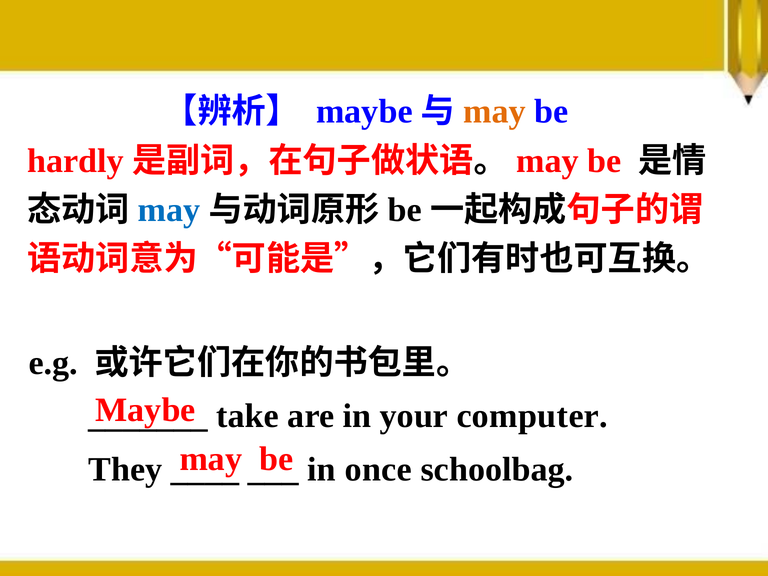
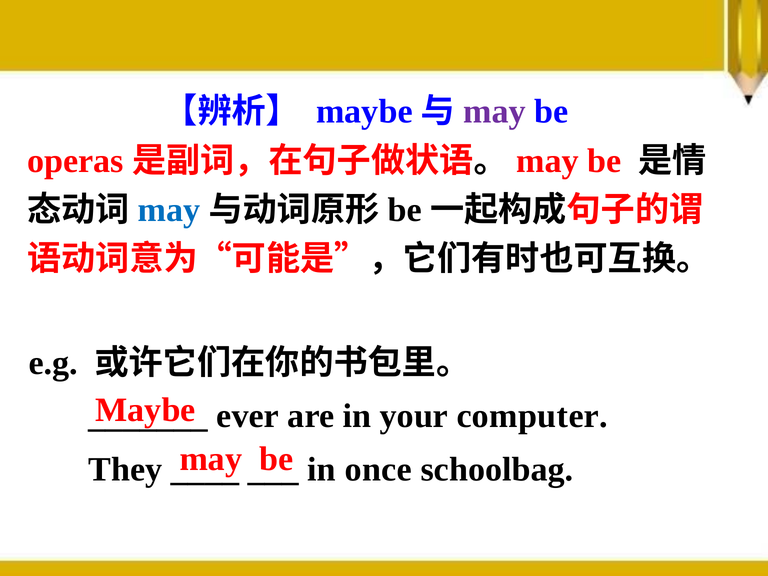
may at (495, 112) colour: orange -> purple
hardly: hardly -> operas
take: take -> ever
